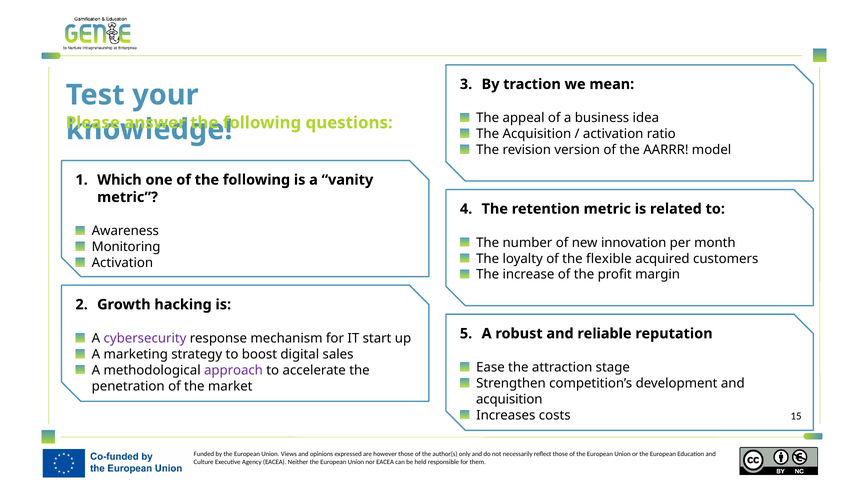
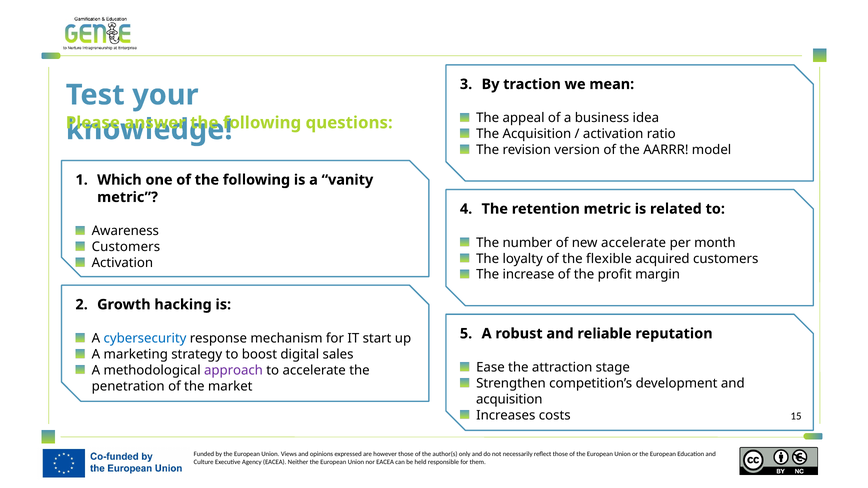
new innovation: innovation -> accelerate
Monitoring at (126, 247): Monitoring -> Customers
cybersecurity colour: purple -> blue
